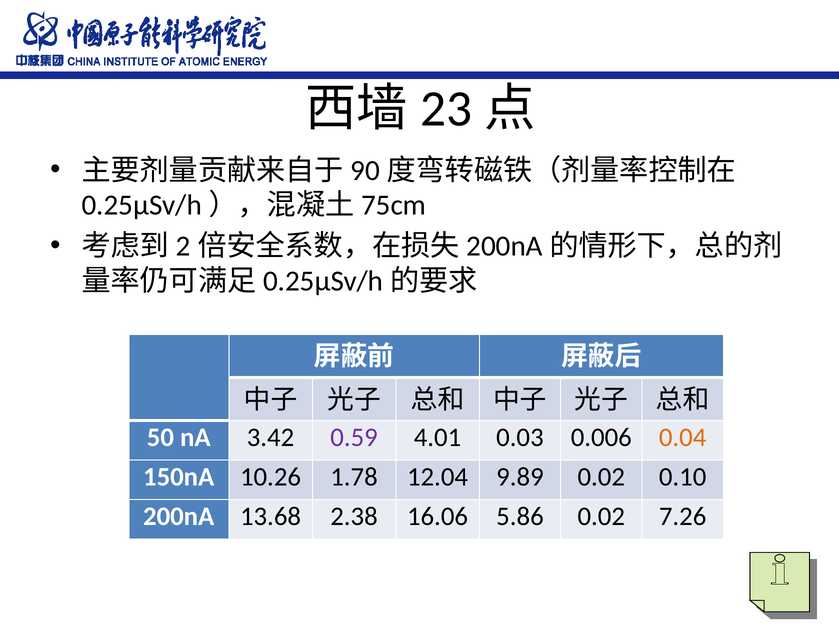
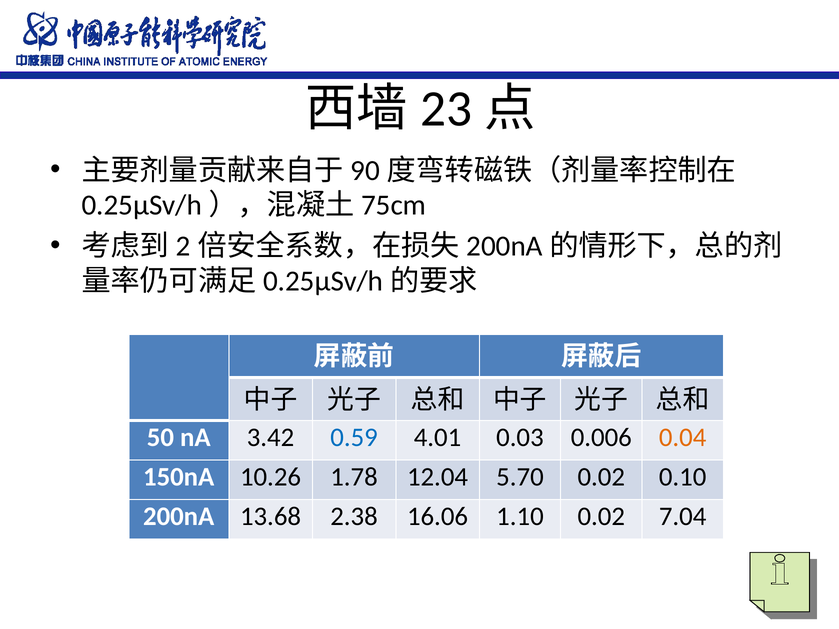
0.59 colour: purple -> blue
9.89: 9.89 -> 5.70
5.86: 5.86 -> 1.10
7.26: 7.26 -> 7.04
